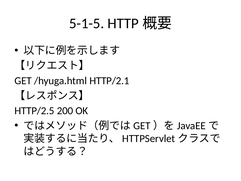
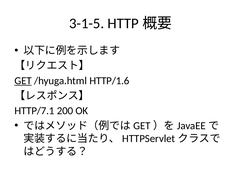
5-1-5: 5-1-5 -> 3-1-5
GET underline: none -> present
HTTP/2.1: HTTP/2.1 -> HTTP/1.6
HTTP/2.5: HTTP/2.5 -> HTTP/7.1
